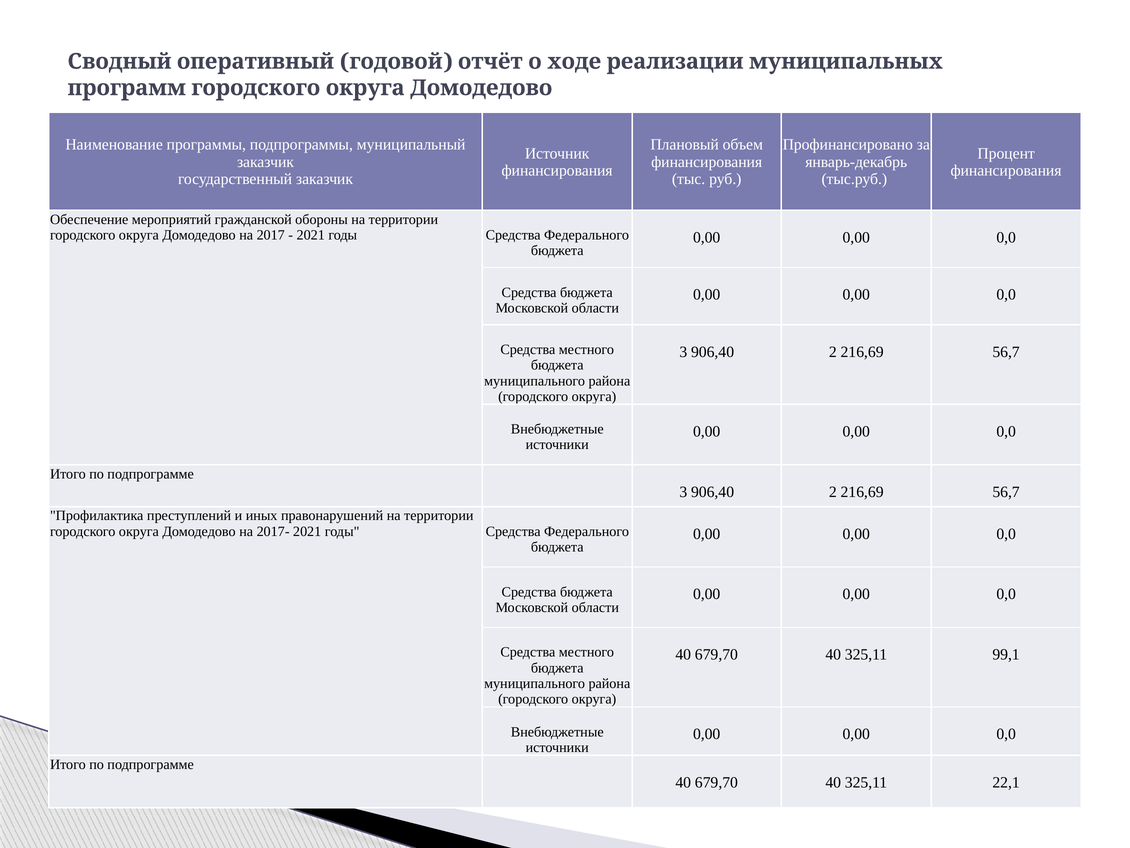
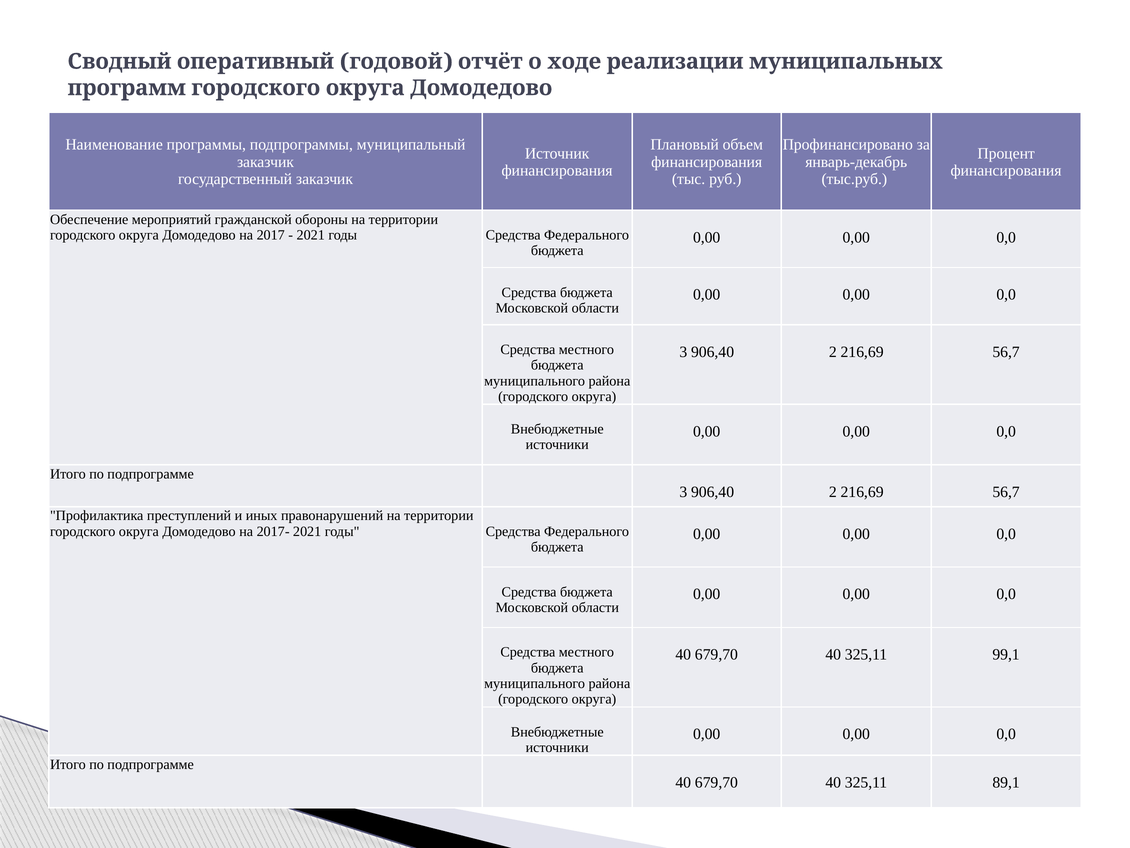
22,1: 22,1 -> 89,1
